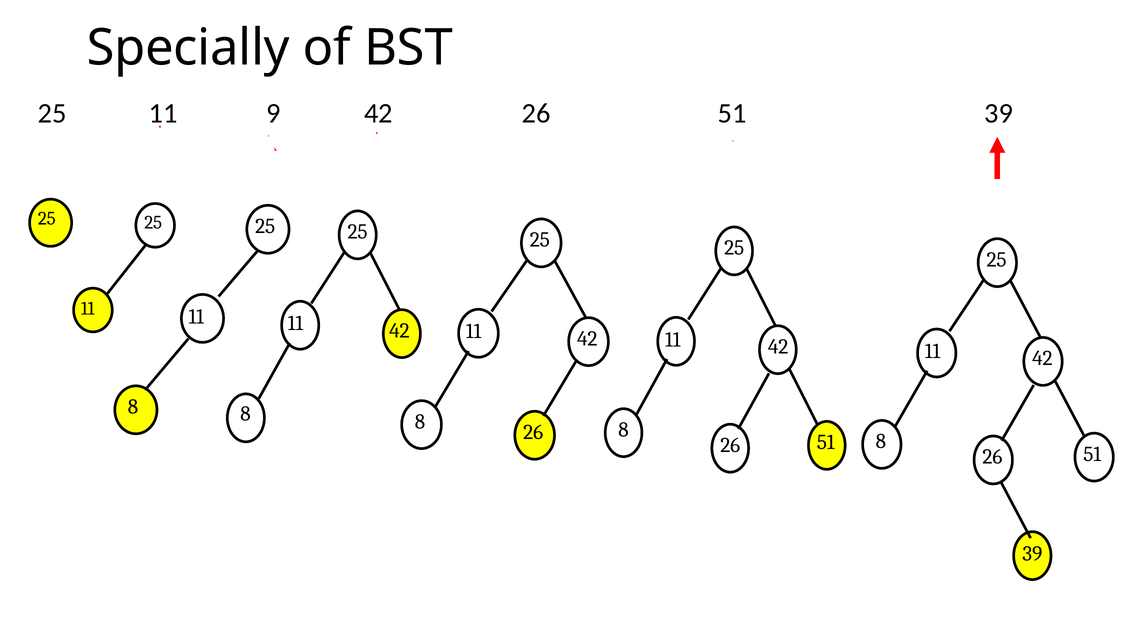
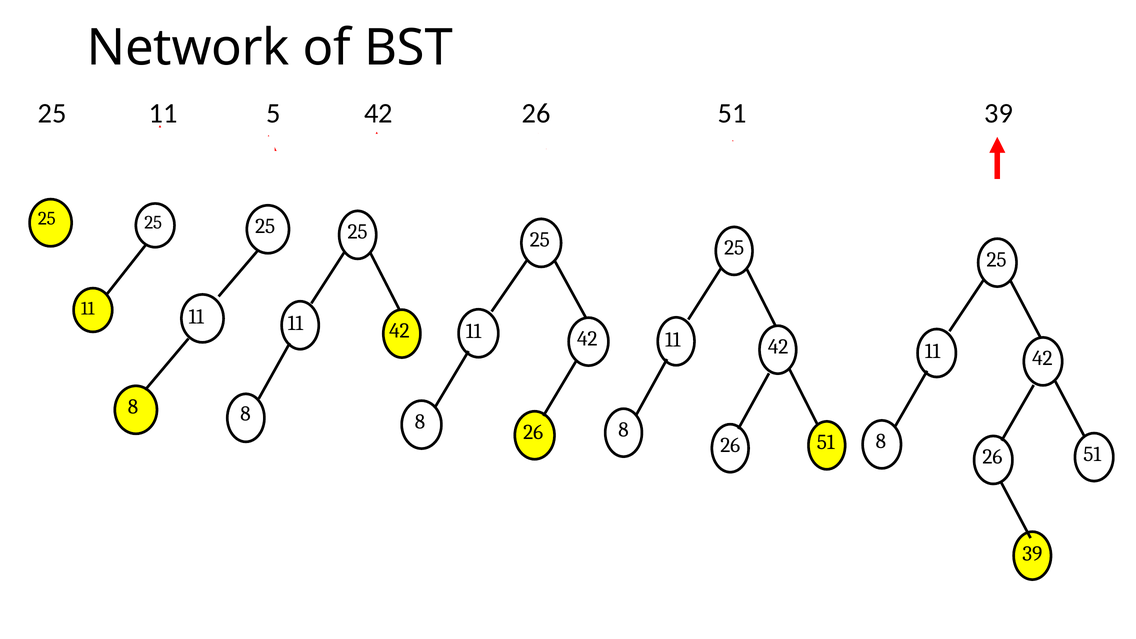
Specially: Specially -> Network
9: 9 -> 5
